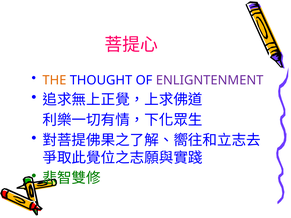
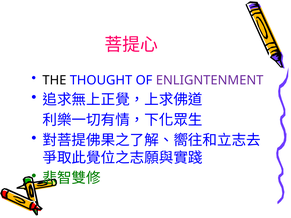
THE colour: orange -> black
